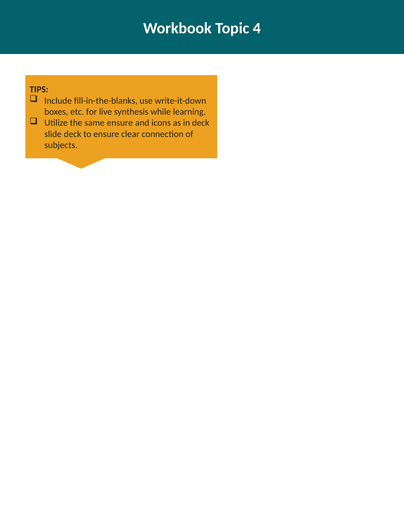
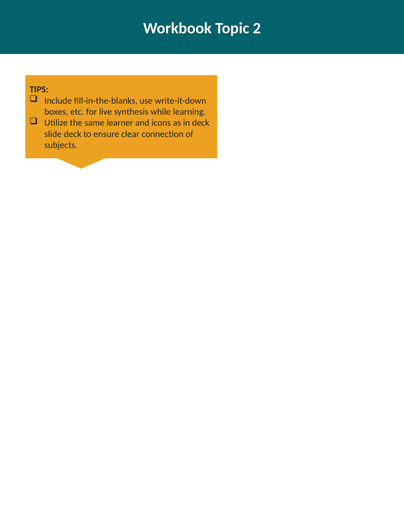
4: 4 -> 2
same ensure: ensure -> learner
